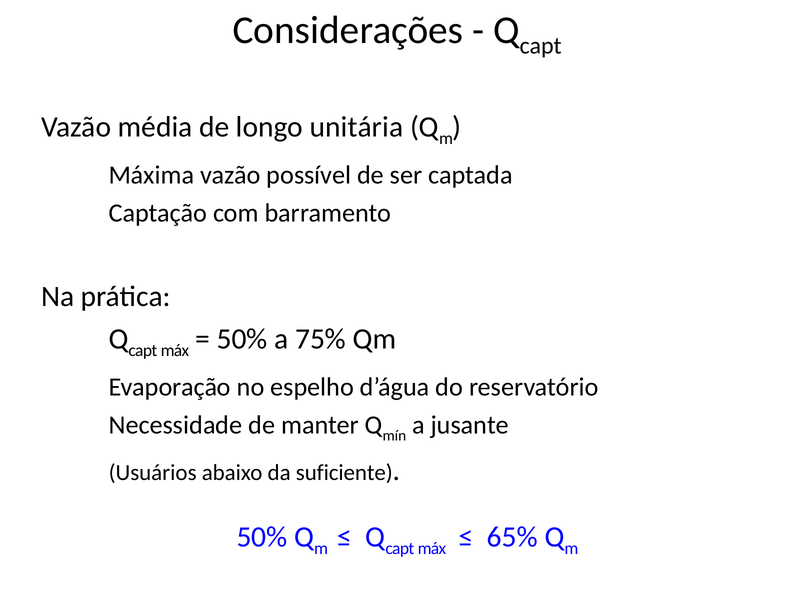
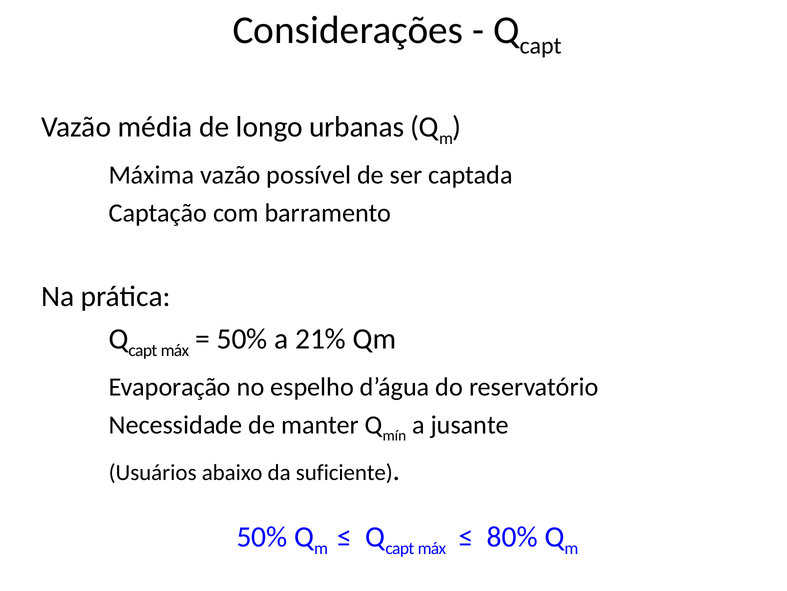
unitária: unitária -> urbanas
75%: 75% -> 21%
65%: 65% -> 80%
